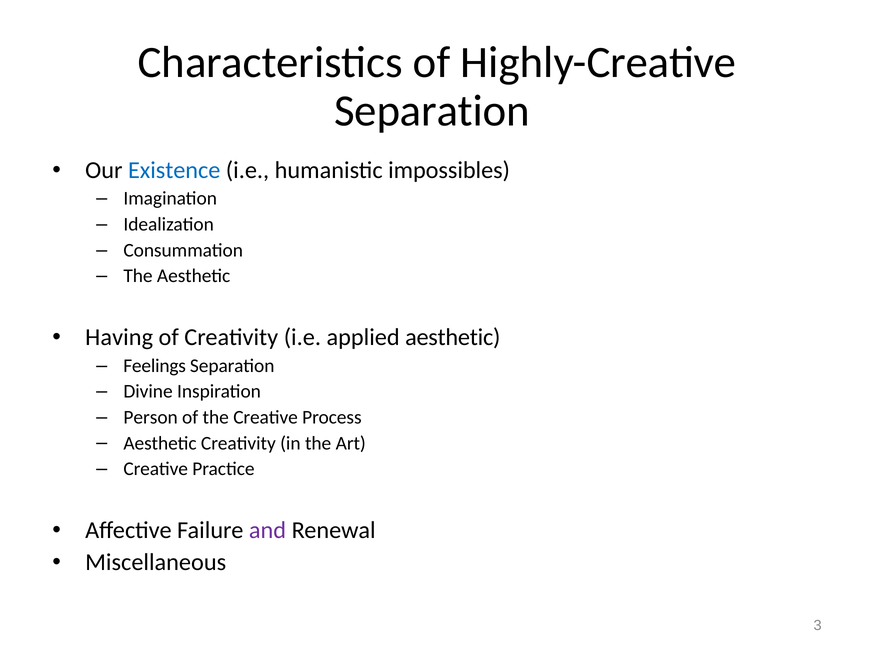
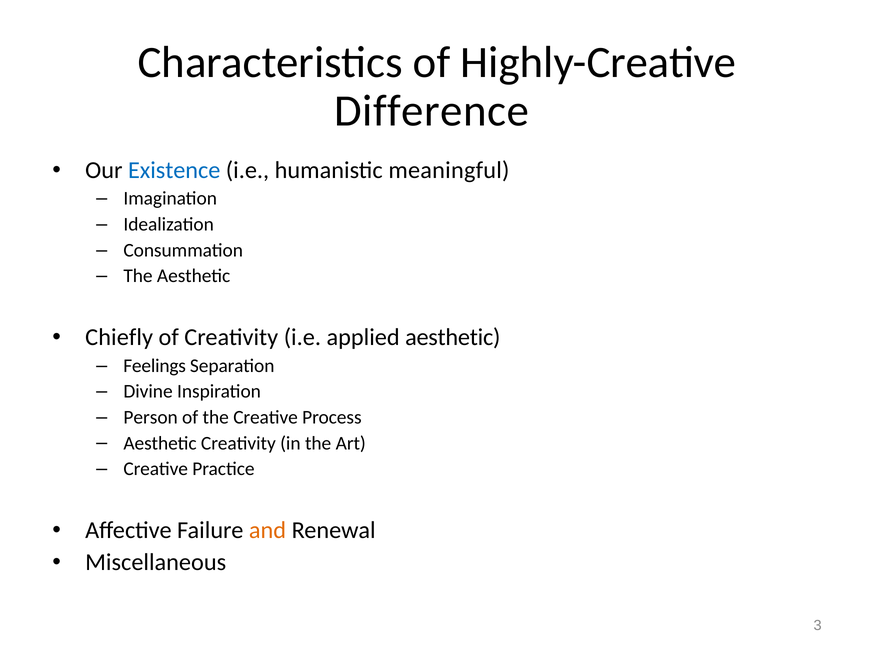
Separation at (432, 111): Separation -> Difference
impossibles: impossibles -> meaningful
Having: Having -> Chiefly
and colour: purple -> orange
